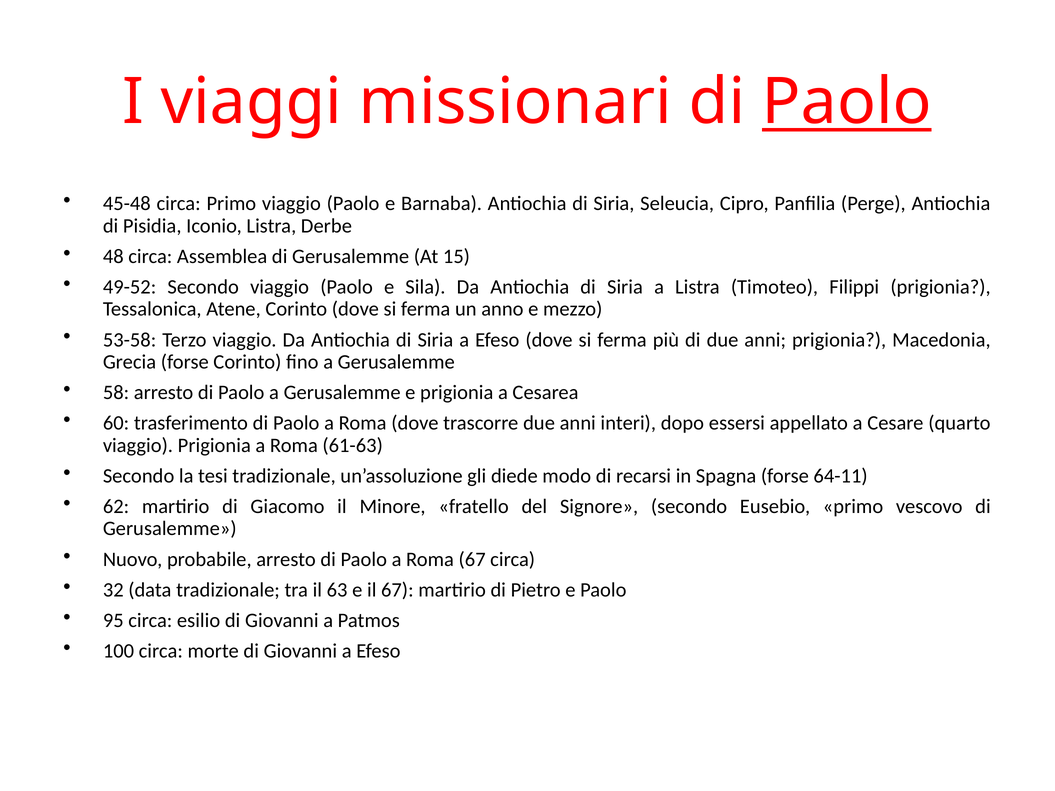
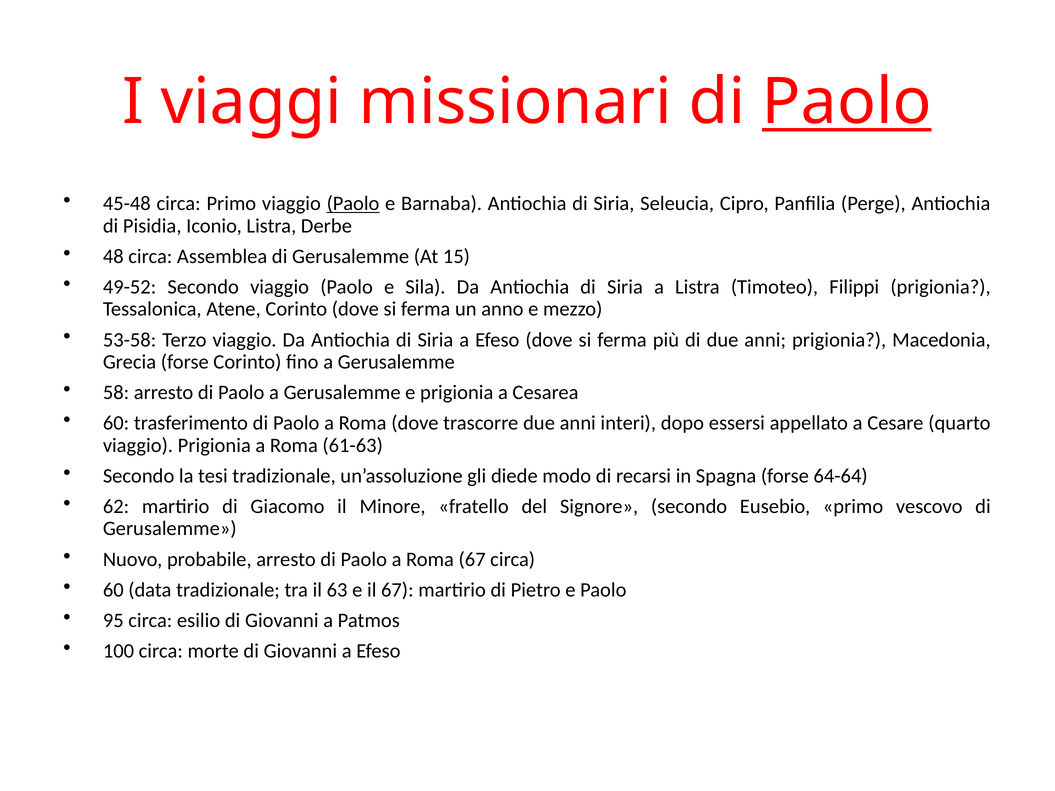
Paolo at (353, 204) underline: none -> present
64-11: 64-11 -> 64-64
32 at (113, 590): 32 -> 60
